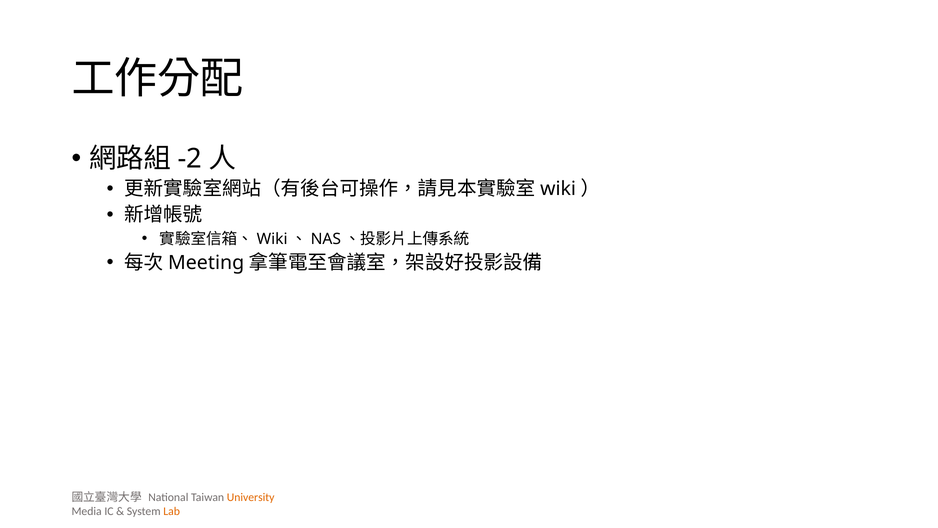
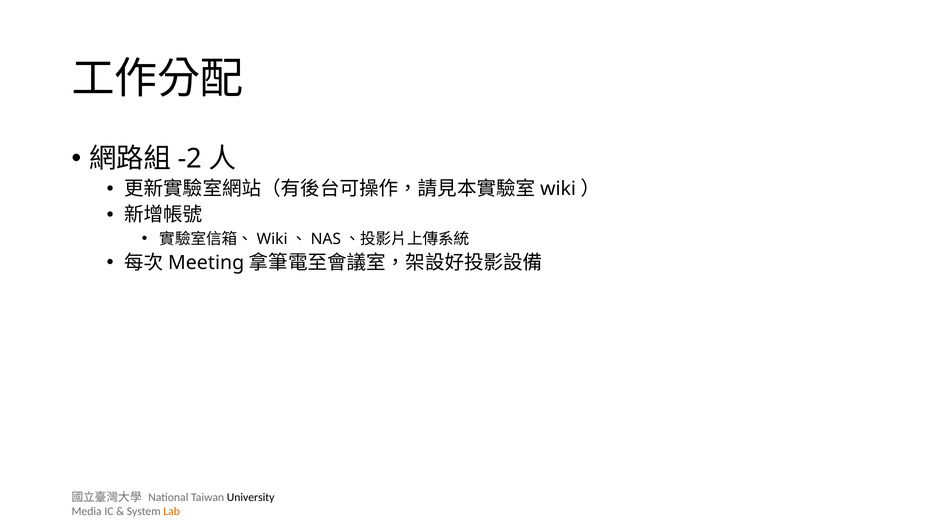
University colour: orange -> black
